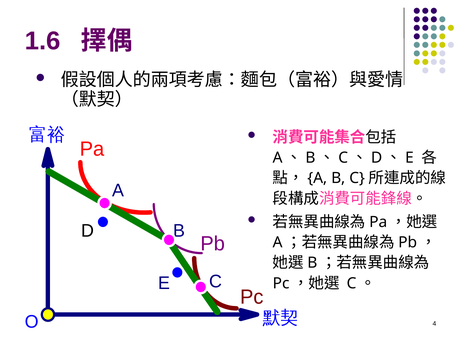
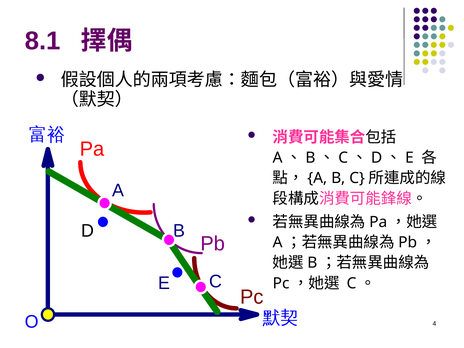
1.6: 1.6 -> 8.1
